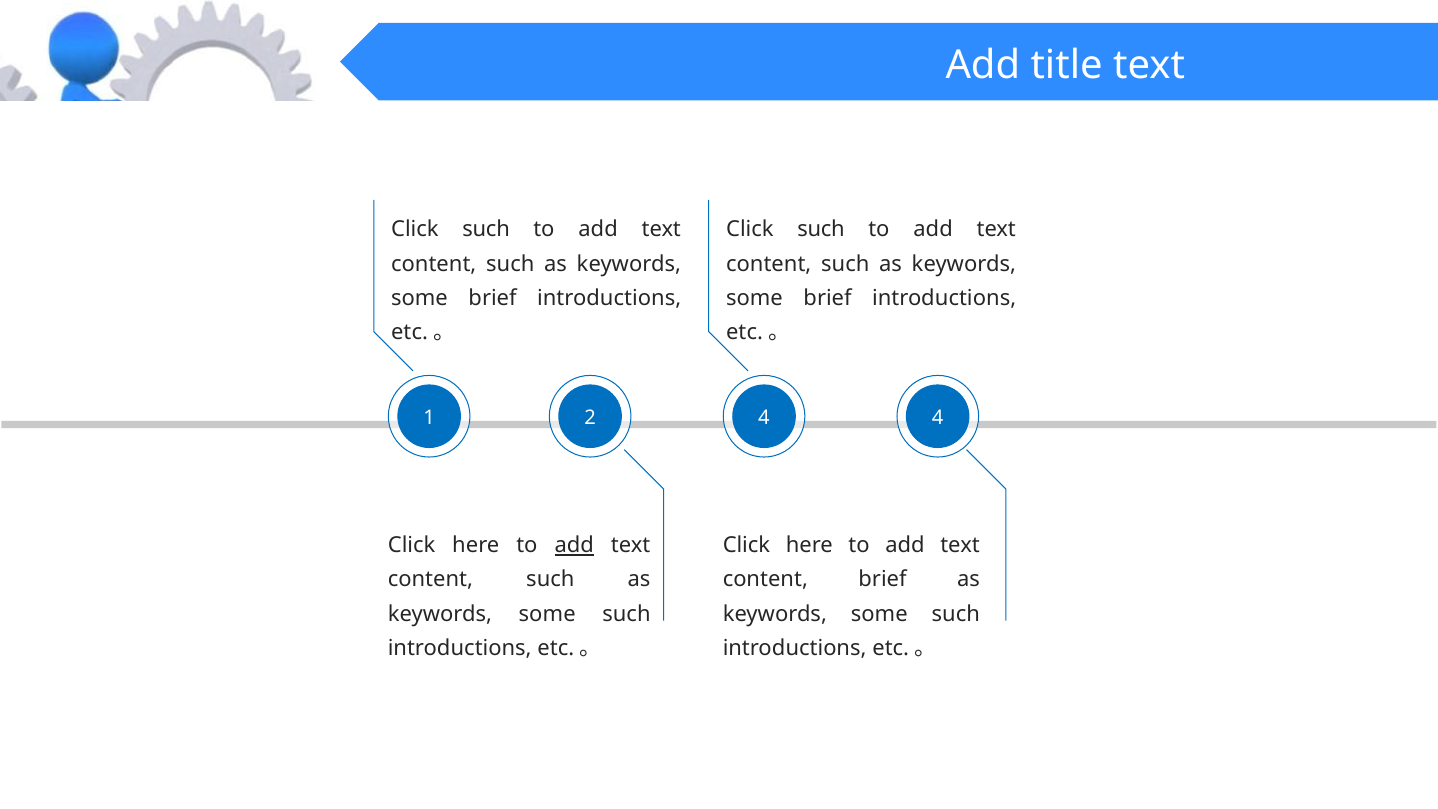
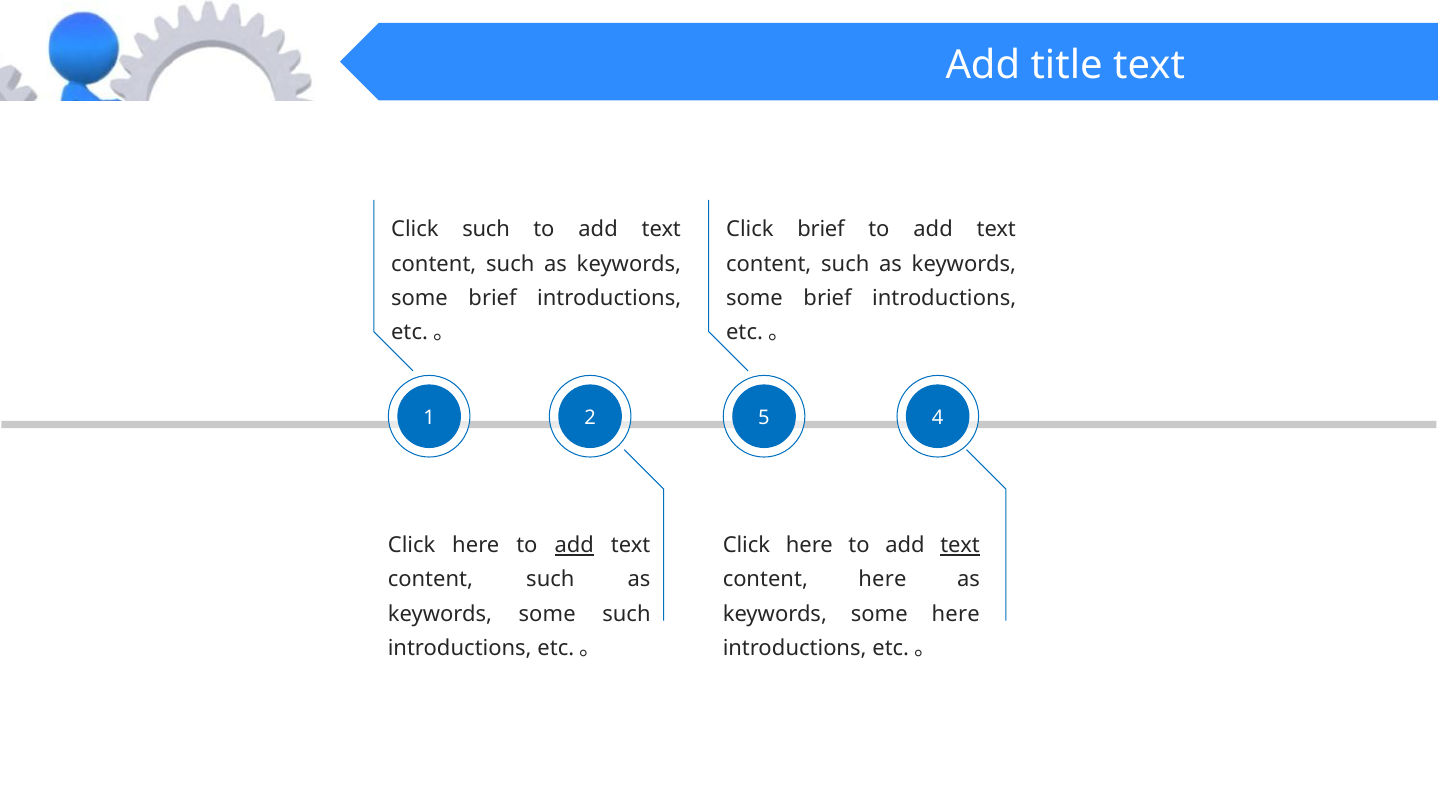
such at (821, 230): such -> brief
2 4: 4 -> 5
text at (960, 545) underline: none -> present
content brief: brief -> here
such at (956, 614): such -> here
